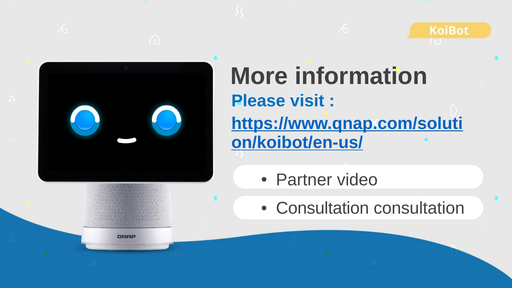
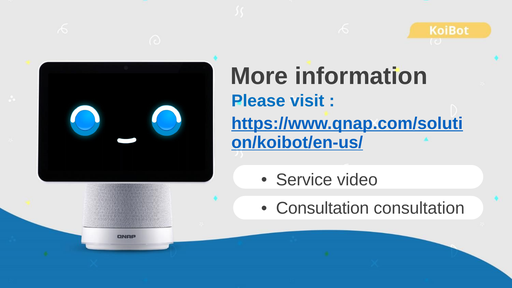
Partner: Partner -> Service
